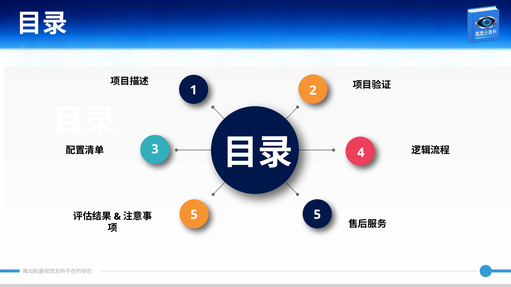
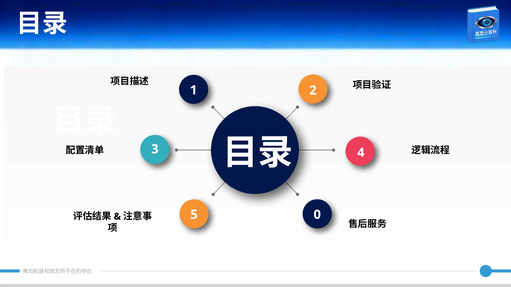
5 5: 5 -> 0
